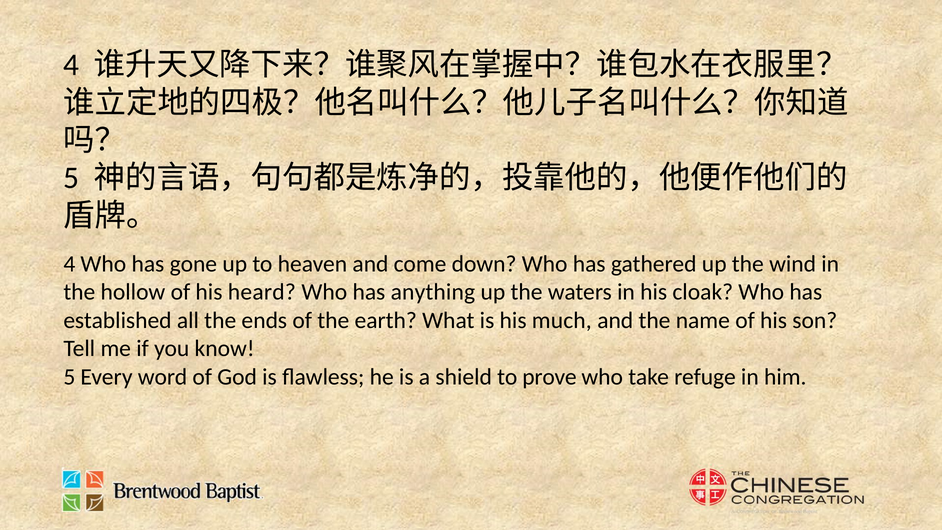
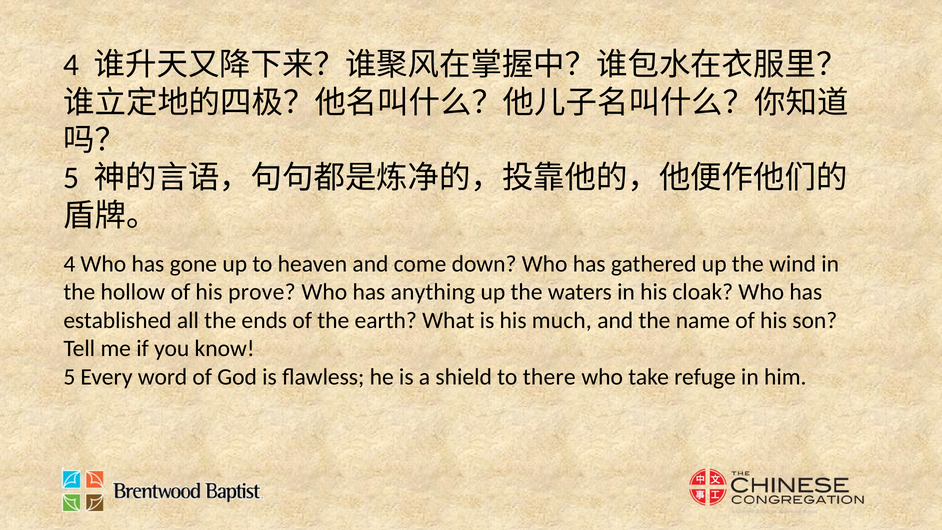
heard: heard -> prove
prove: prove -> there
